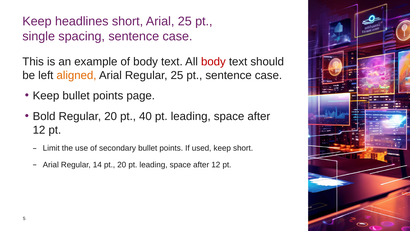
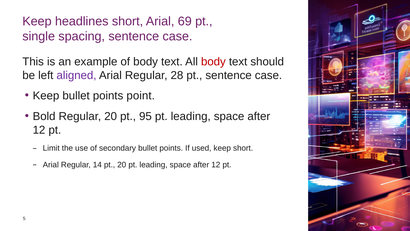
Arial 25: 25 -> 69
aligned colour: orange -> purple
Regular 25: 25 -> 28
page: page -> point
40: 40 -> 95
